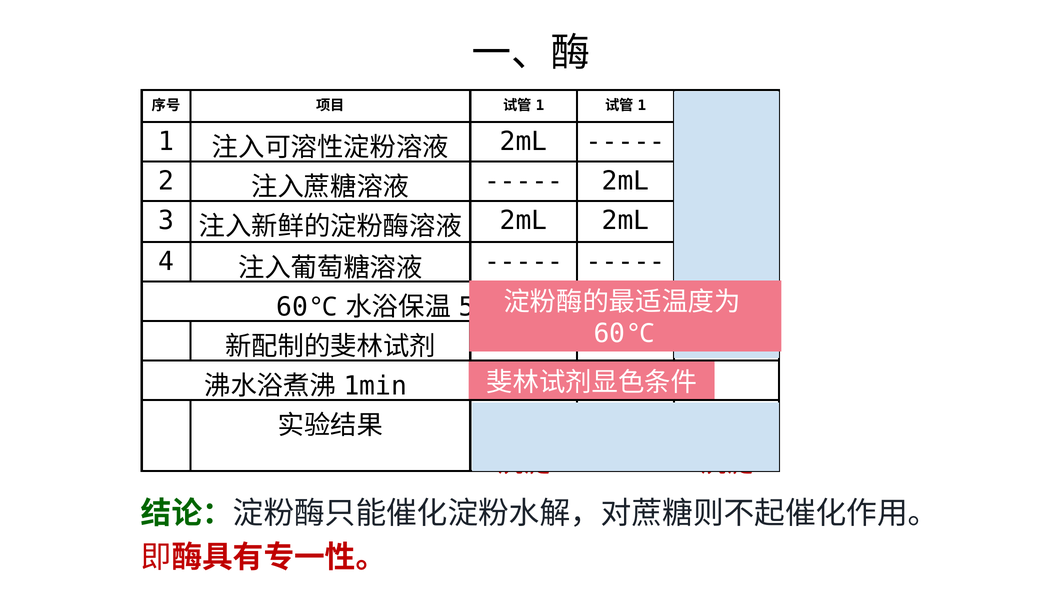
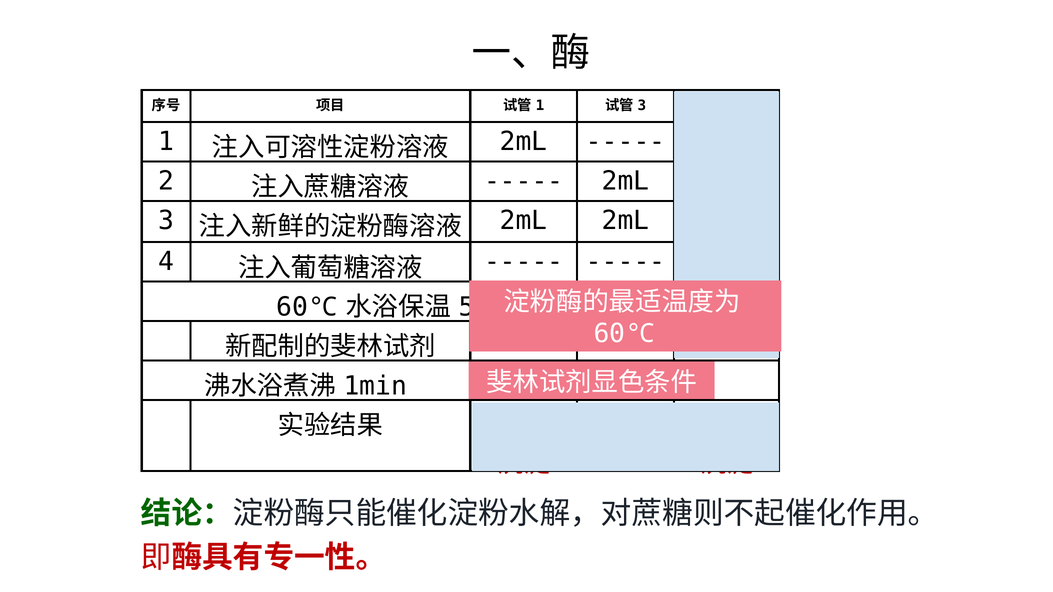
1 at (642, 106): 1 -> 3
